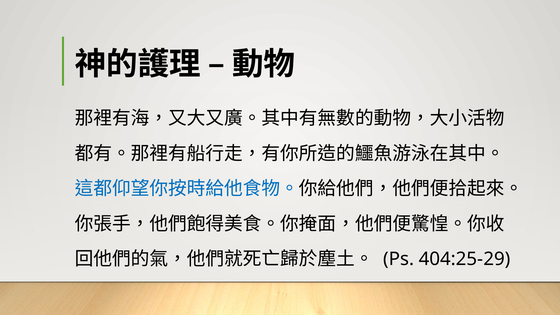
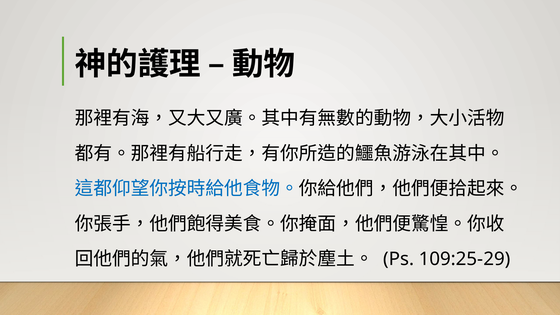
404:25-29: 404:25-29 -> 109:25-29
